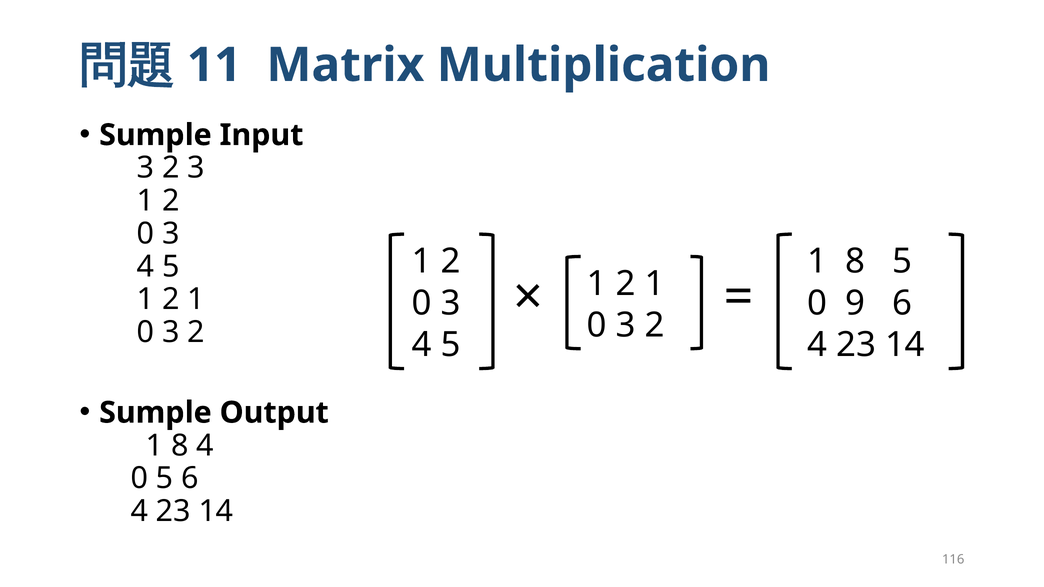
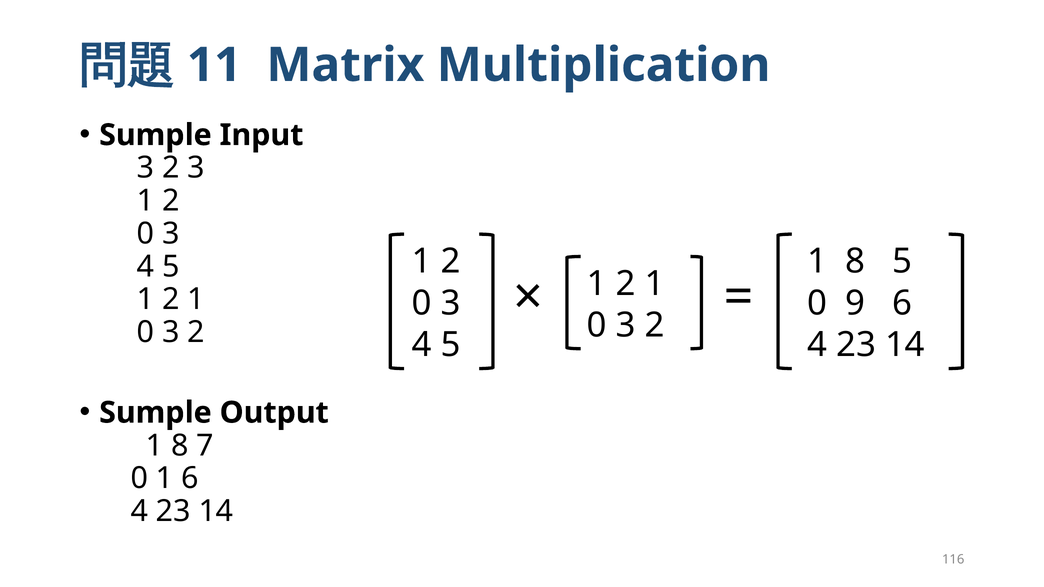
8 4: 4 -> 7
0 5: 5 -> 1
